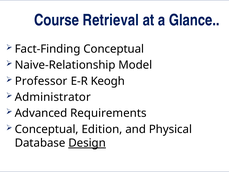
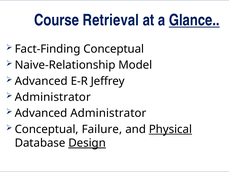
Glance underline: none -> present
Professor at (41, 81): Professor -> Advanced
Keogh: Keogh -> Jeffrey
Advanced Requirements: Requirements -> Administrator
Edition: Edition -> Failure
Physical underline: none -> present
